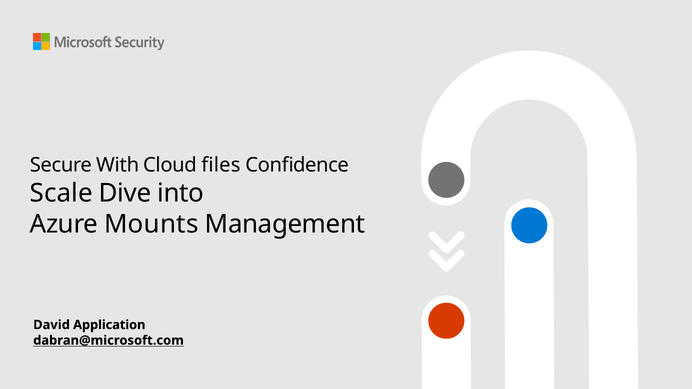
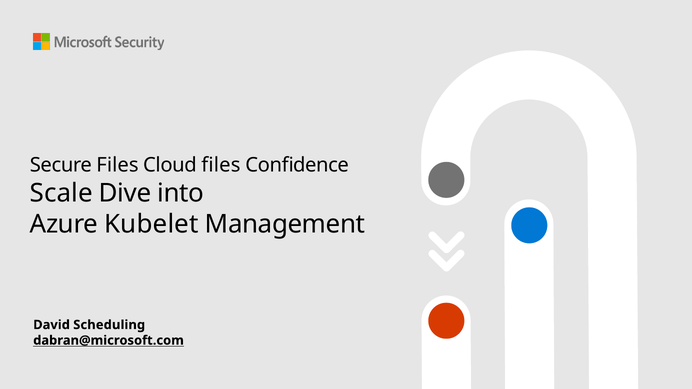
Secure With: With -> Files
Mounts: Mounts -> Kubelet
Application: Application -> Scheduling
